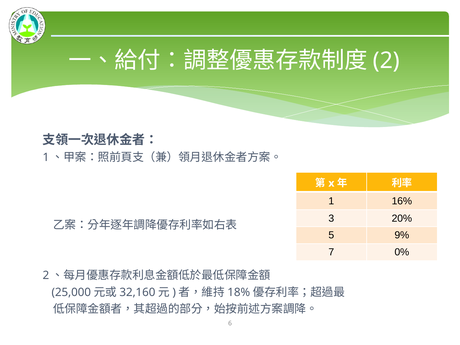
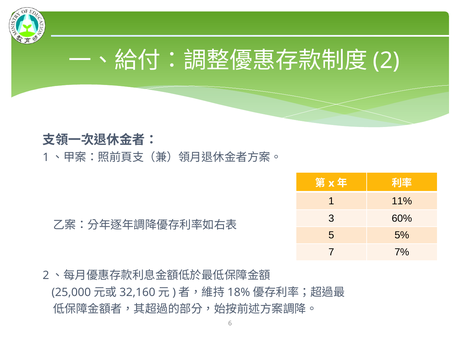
16%: 16% -> 11%
20%: 20% -> 60%
9%: 9% -> 5%
0%: 0% -> 7%
